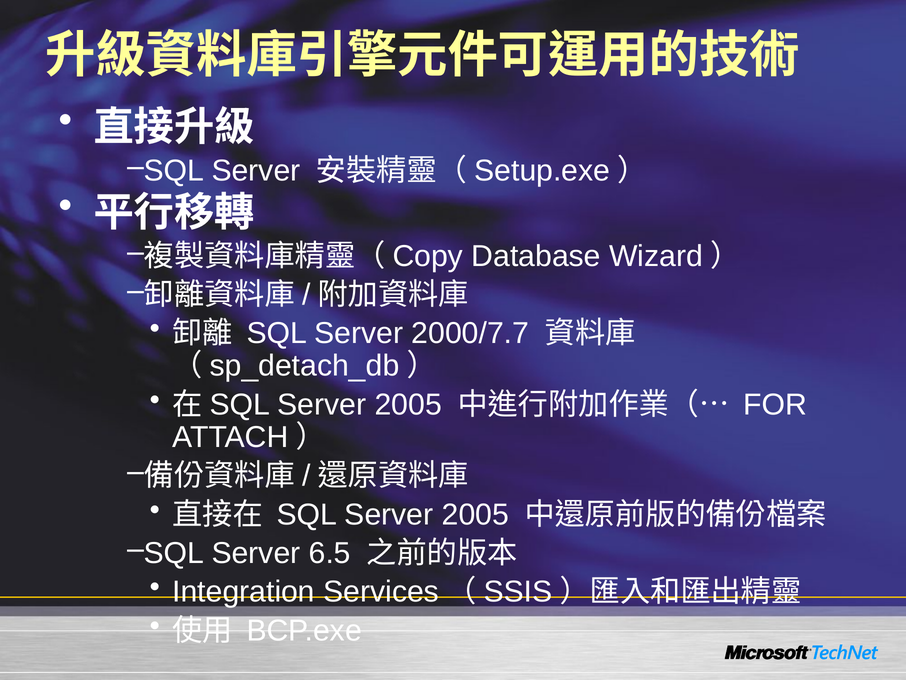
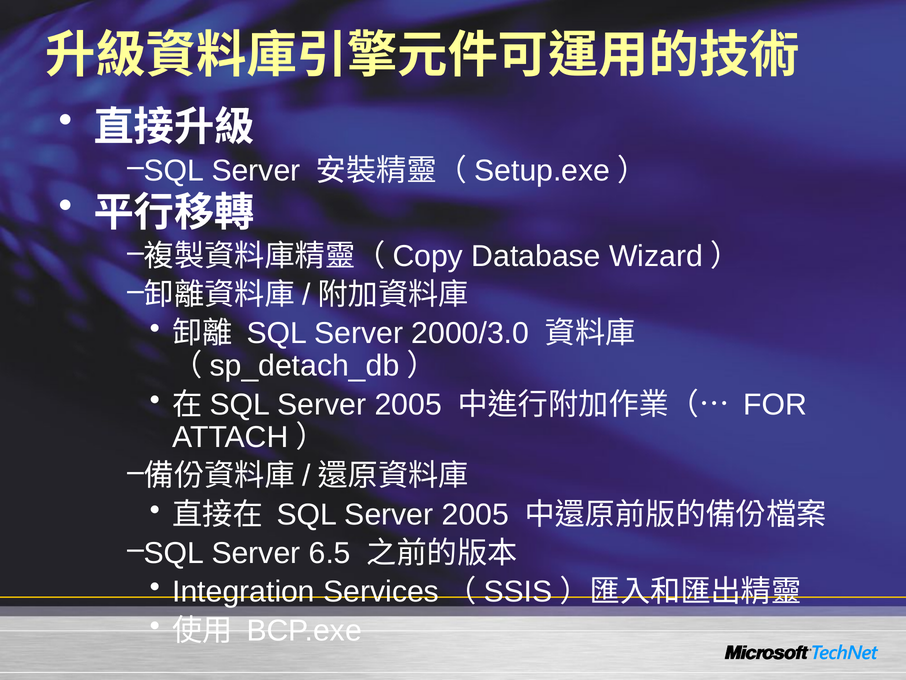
2000/7.7: 2000/7.7 -> 2000/3.0
